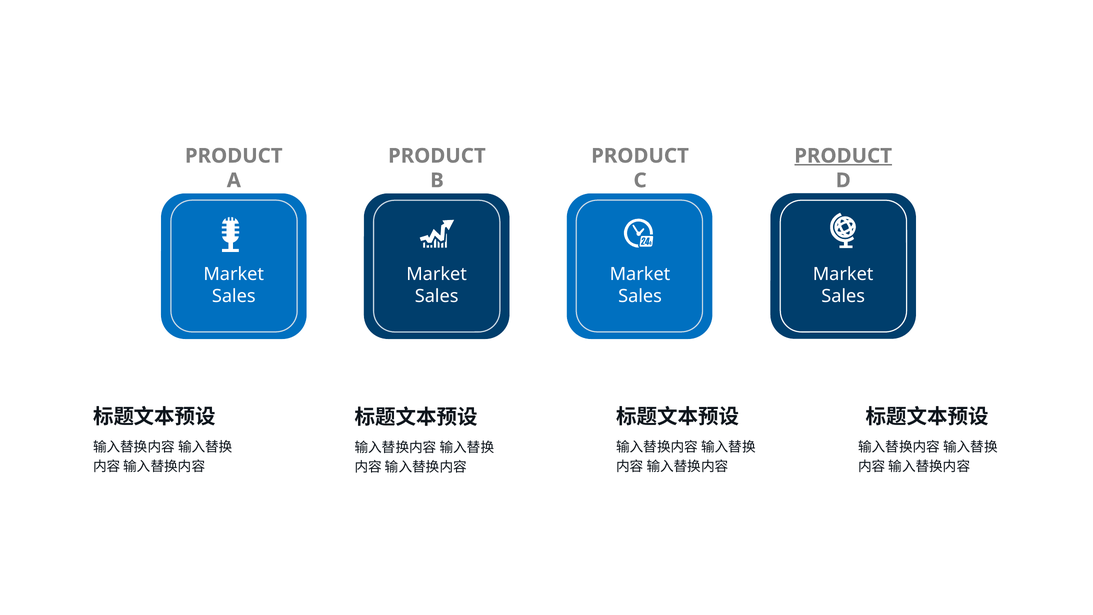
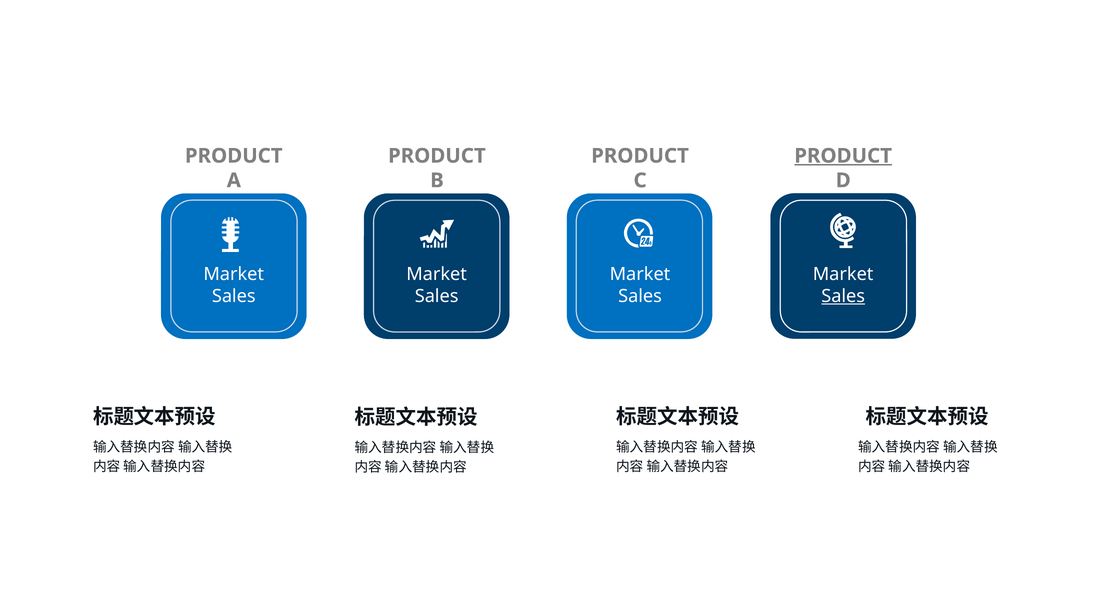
Sales at (843, 296) underline: none -> present
